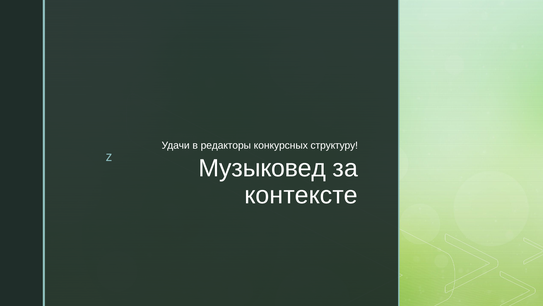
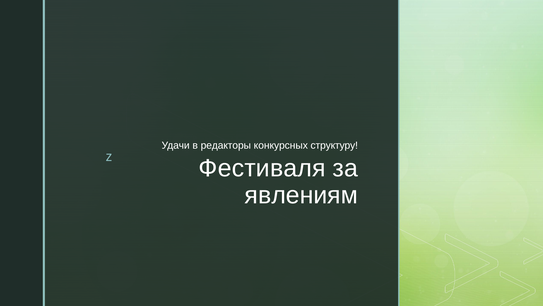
Музыковед: Музыковед -> Фестиваля
контексте: контексте -> явлениям
